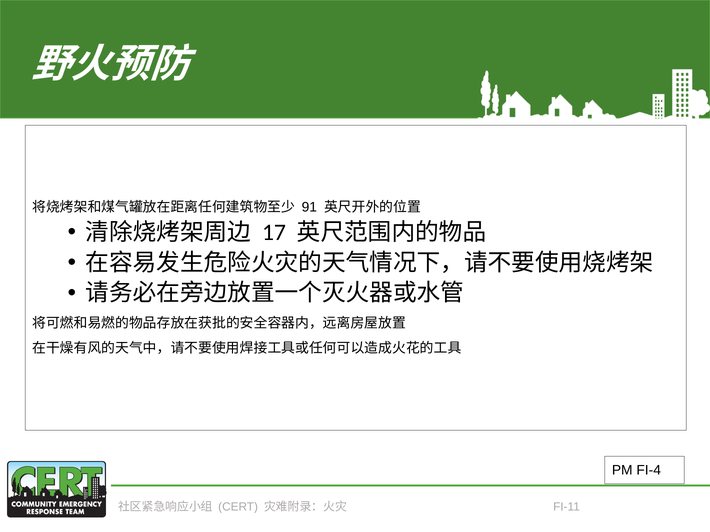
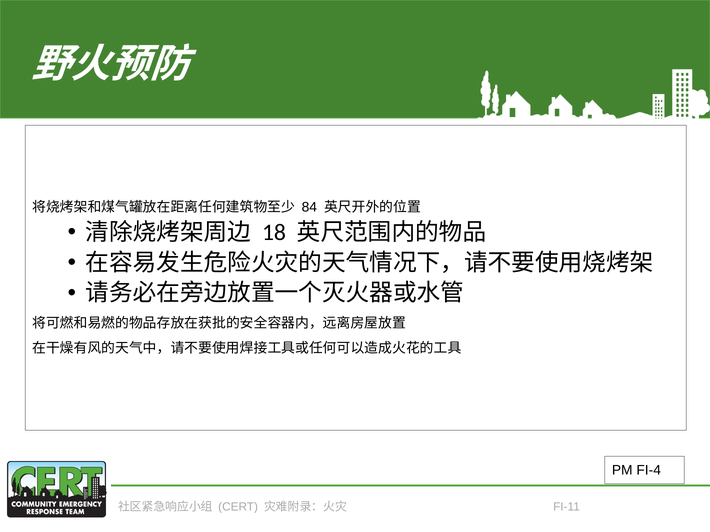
91: 91 -> 84
17: 17 -> 18
